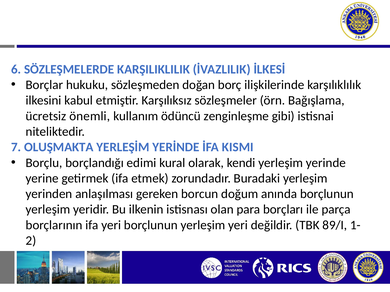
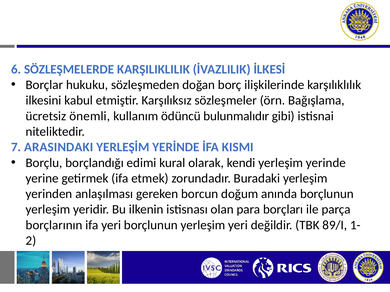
zenginleşme: zenginleşme -> bulunmalıdır
OLUŞMAKTA: OLUŞMAKTA -> ARASINDAKI
